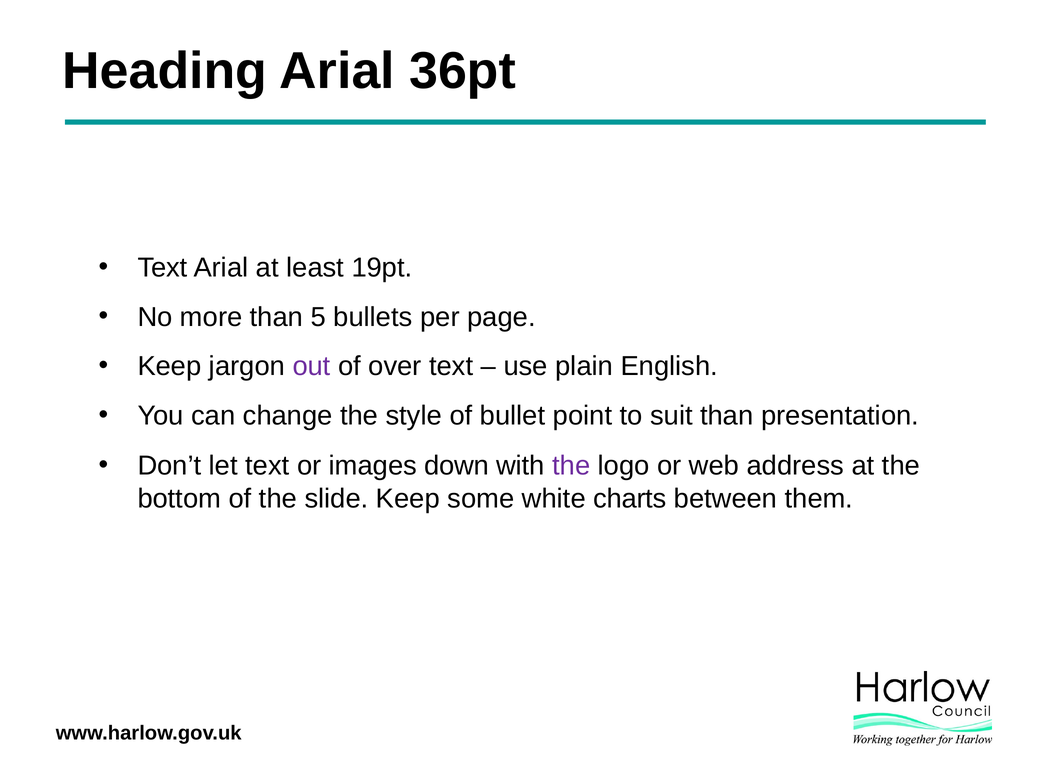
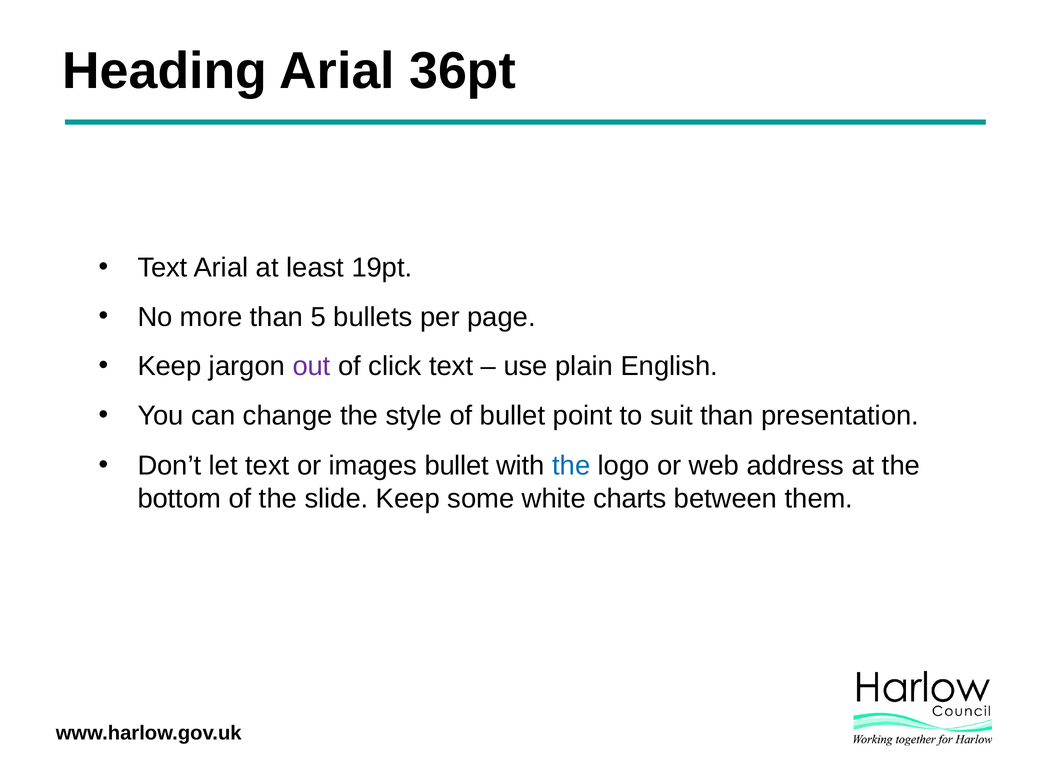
over: over -> click
images down: down -> bullet
the at (571, 466) colour: purple -> blue
